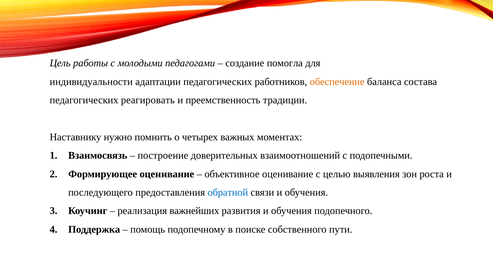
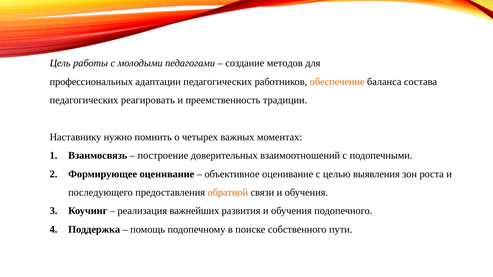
помогла: помогла -> методов
индивидуальности: индивидуальности -> профессиональных
обратной colour: blue -> orange
